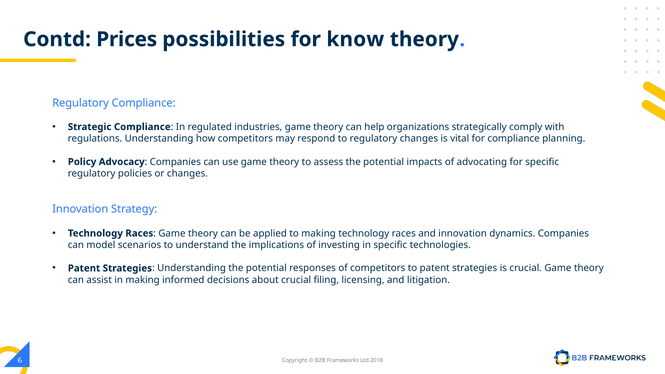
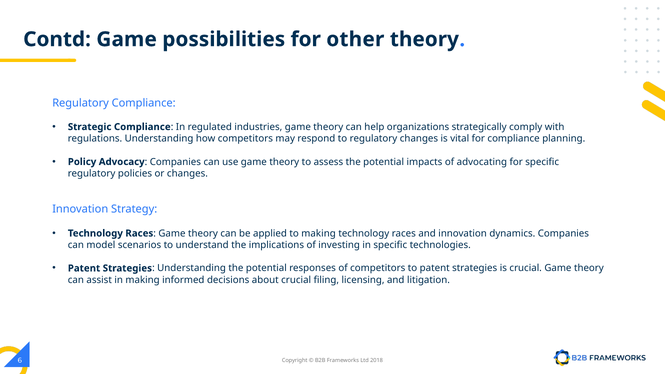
Contd Prices: Prices -> Game
know: know -> other
